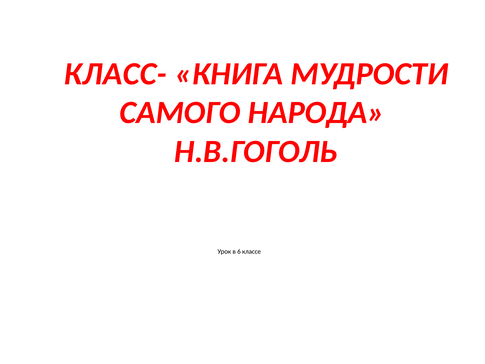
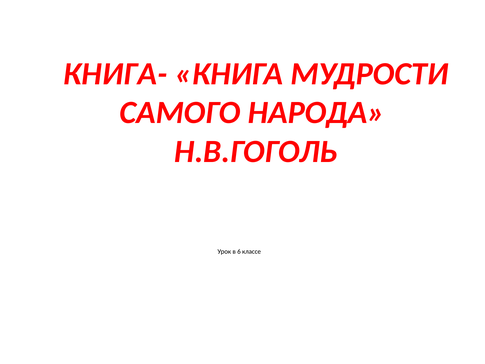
КЛАСС-: КЛАСС- -> КНИГА-
